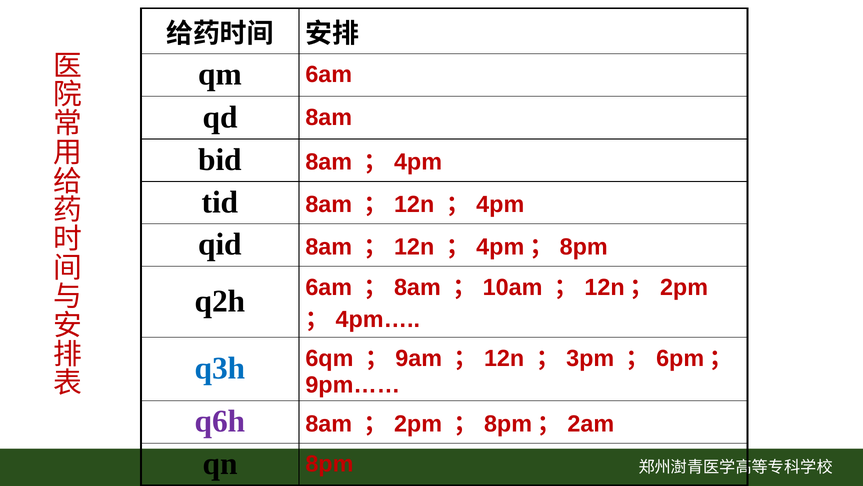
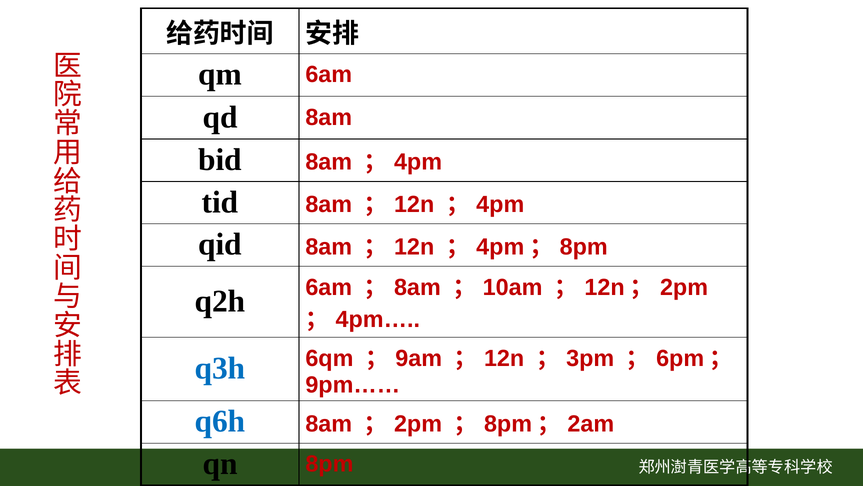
q6h colour: purple -> blue
